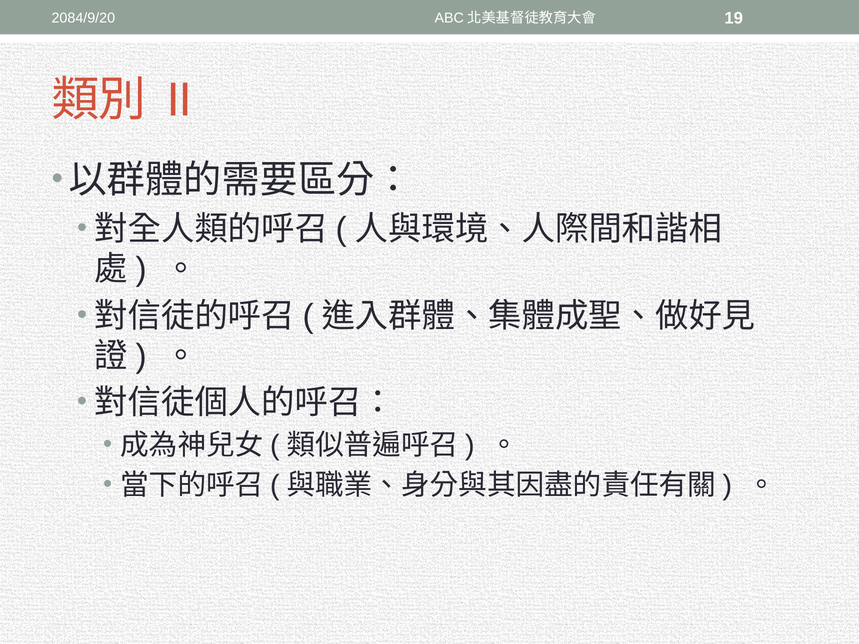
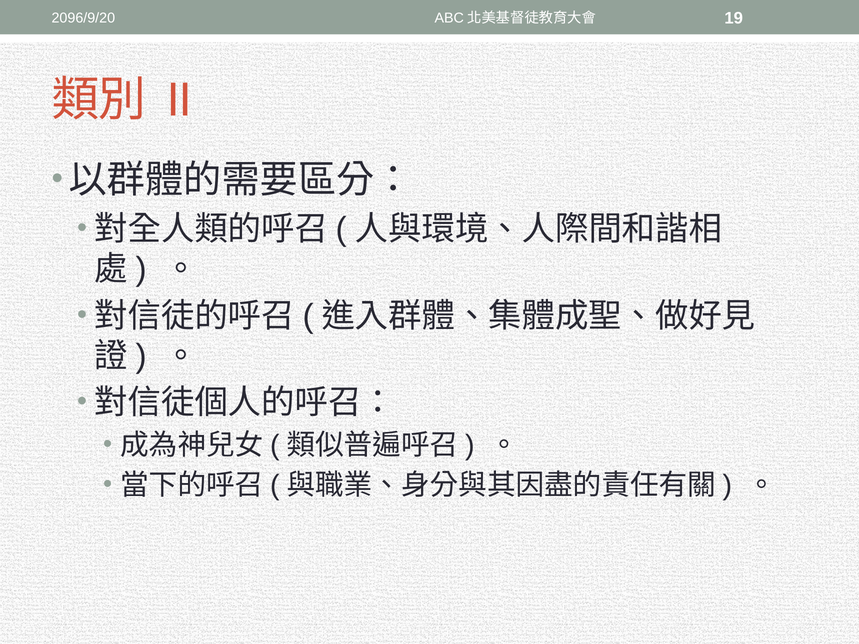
2084/9/20: 2084/9/20 -> 2096/9/20
